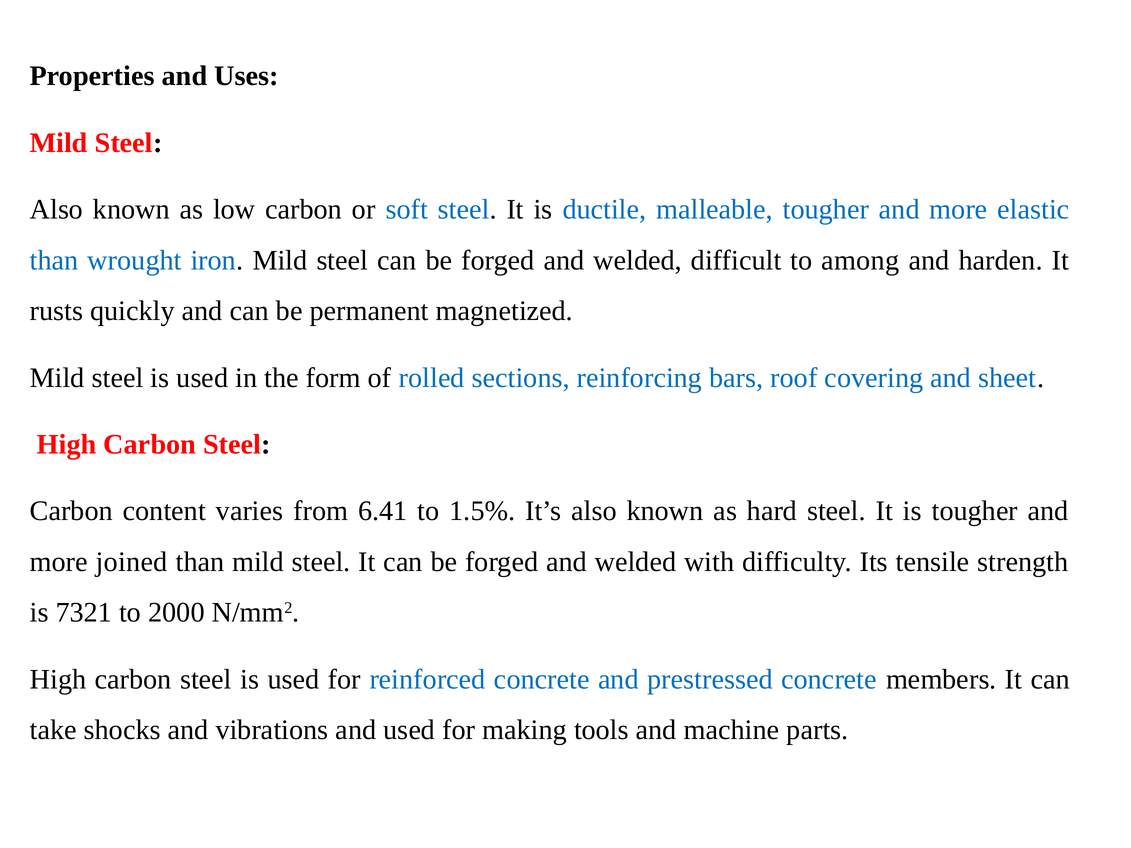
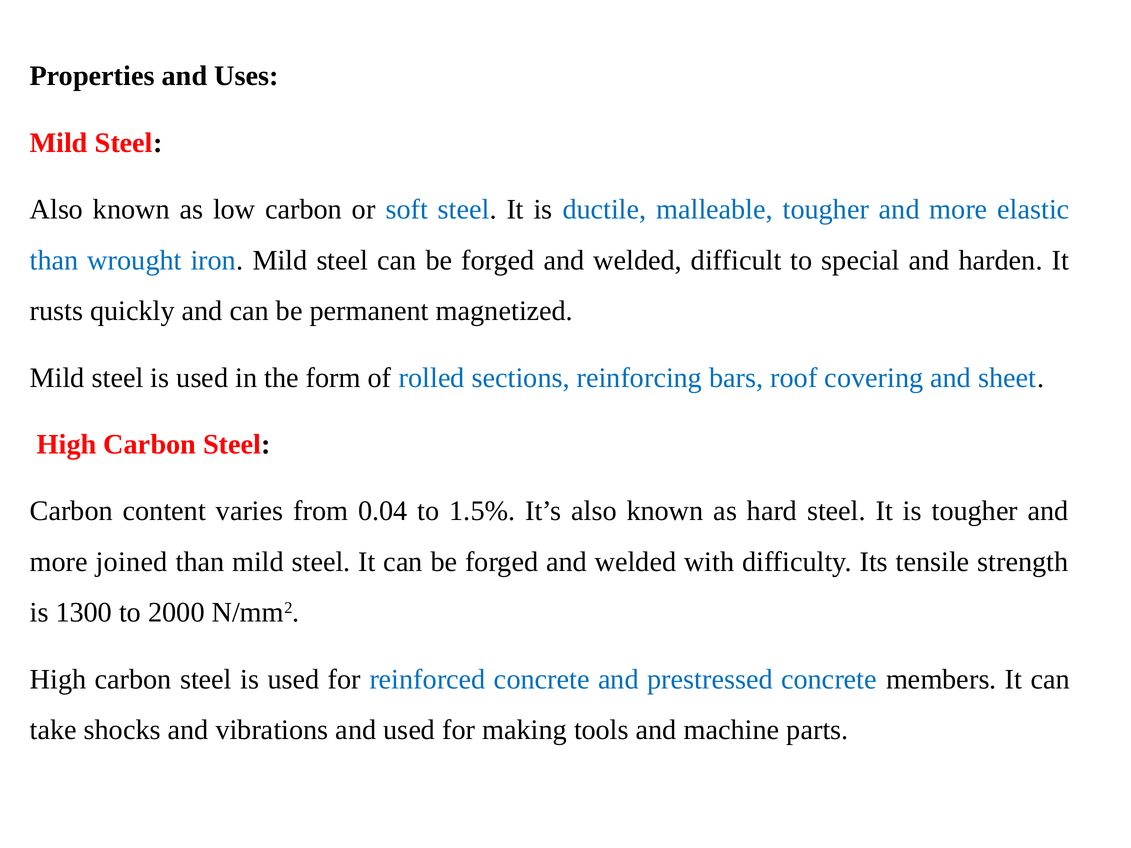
among: among -> special
6.41: 6.41 -> 0.04
7321: 7321 -> 1300
